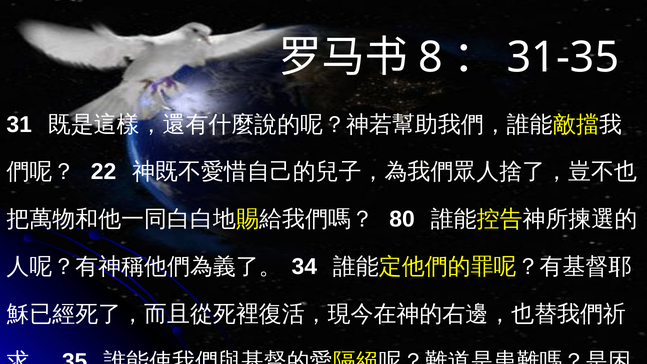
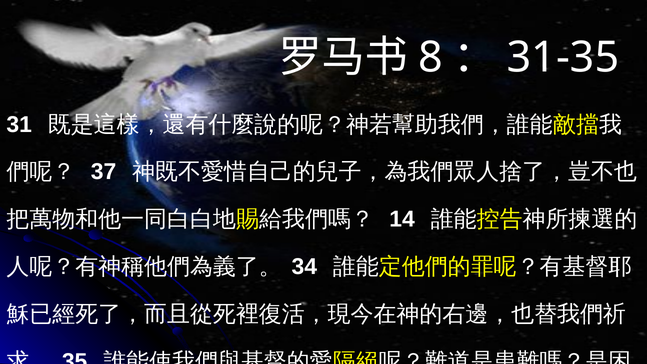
22: 22 -> 37
80: 80 -> 14
